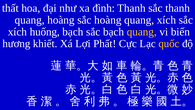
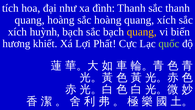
thất: thất -> tích
huống: huống -> huỳnh
quốc colour: yellow -> light green
